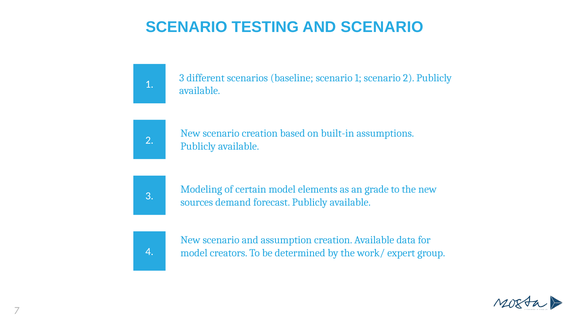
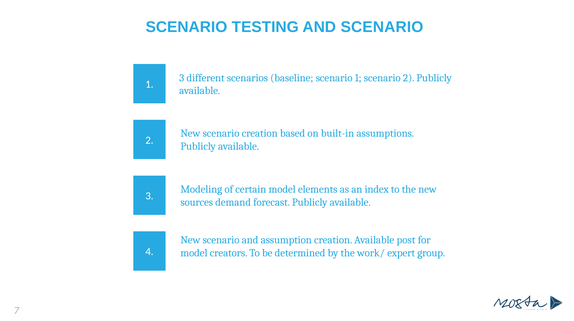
grade: grade -> index
data: data -> post
